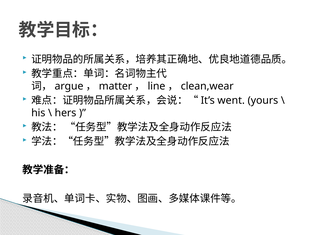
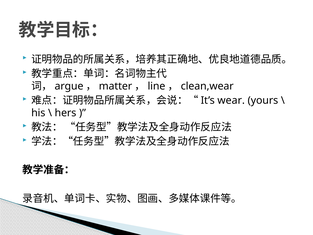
went: went -> wear
